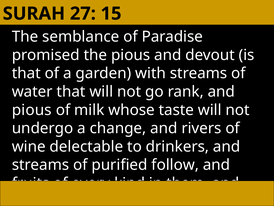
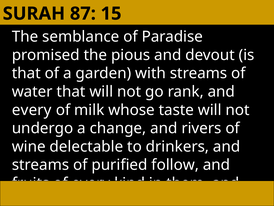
27: 27 -> 87
pious at (32, 110): pious -> every
